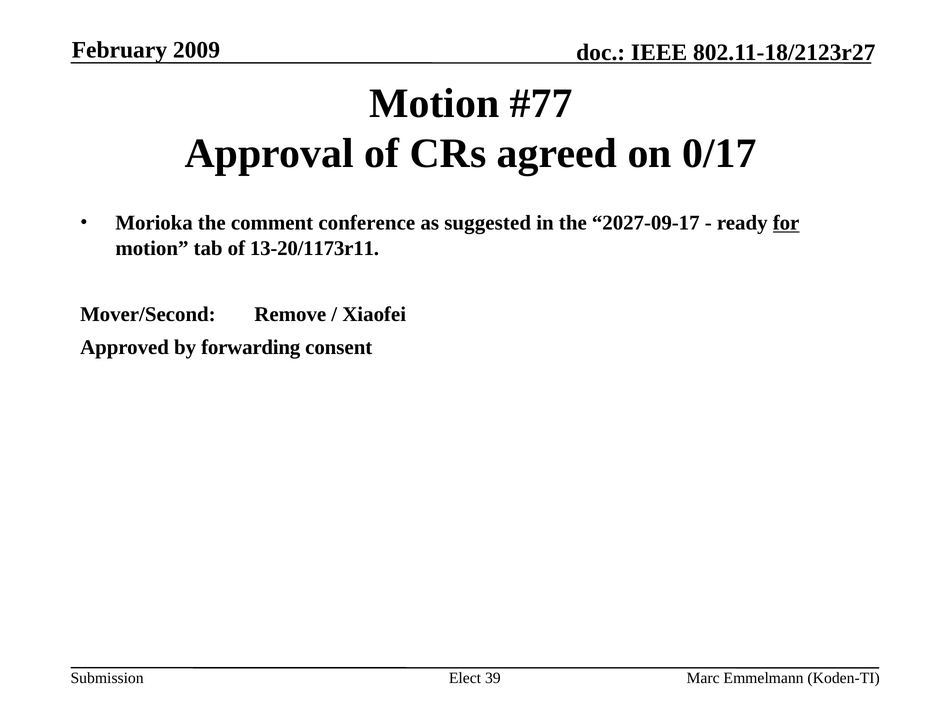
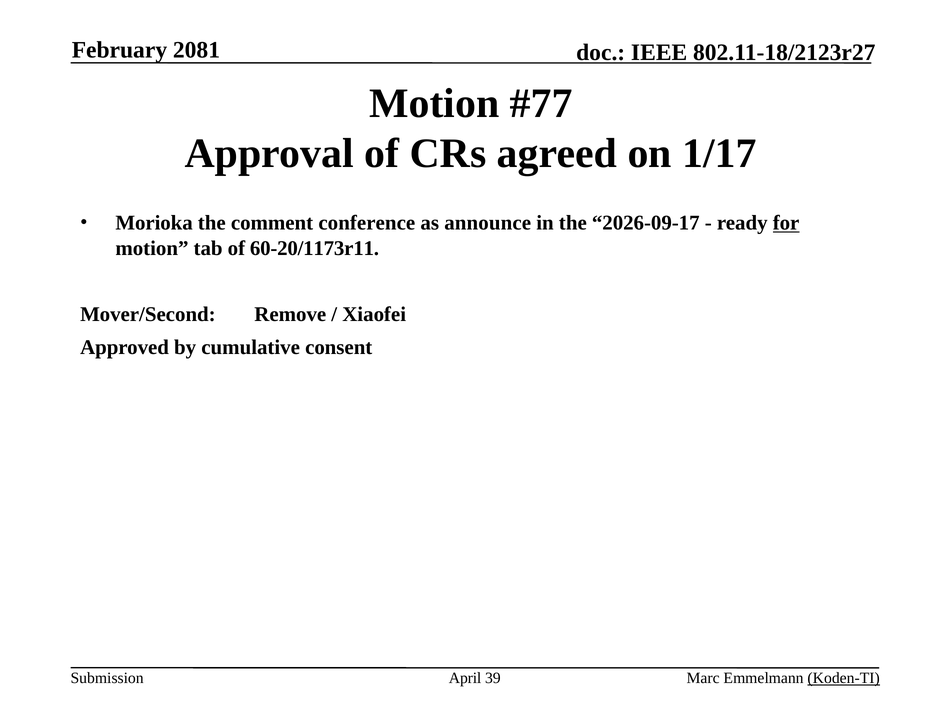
2009: 2009 -> 2081
0/17: 0/17 -> 1/17
suggested: suggested -> announce
2027-09-17: 2027-09-17 -> 2026-09-17
13-20/1173r11: 13-20/1173r11 -> 60-20/1173r11
forwarding: forwarding -> cumulative
Elect: Elect -> April
Koden-TI underline: none -> present
